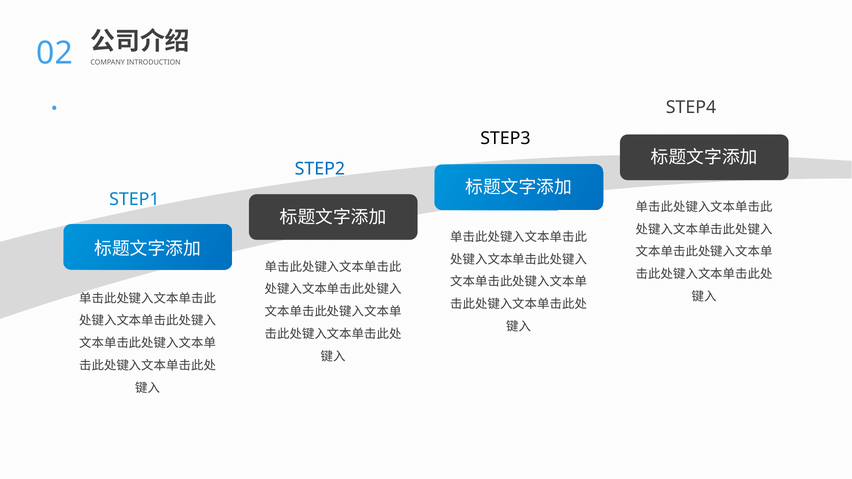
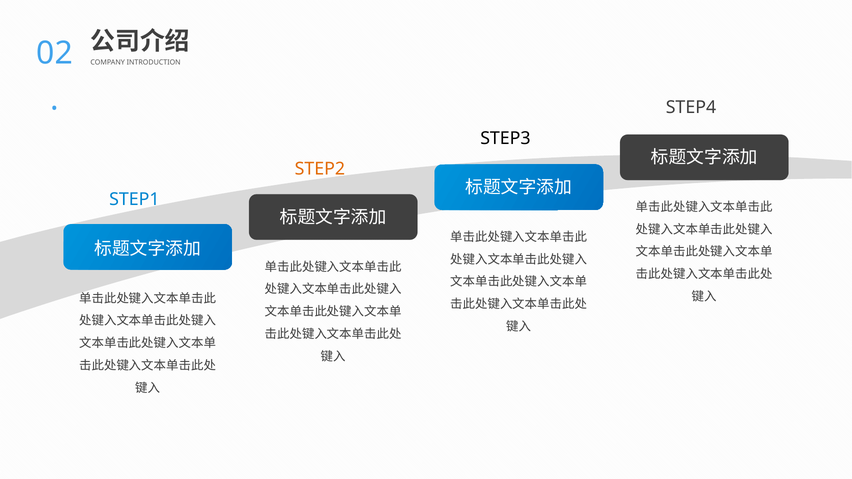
STEP2 colour: blue -> orange
